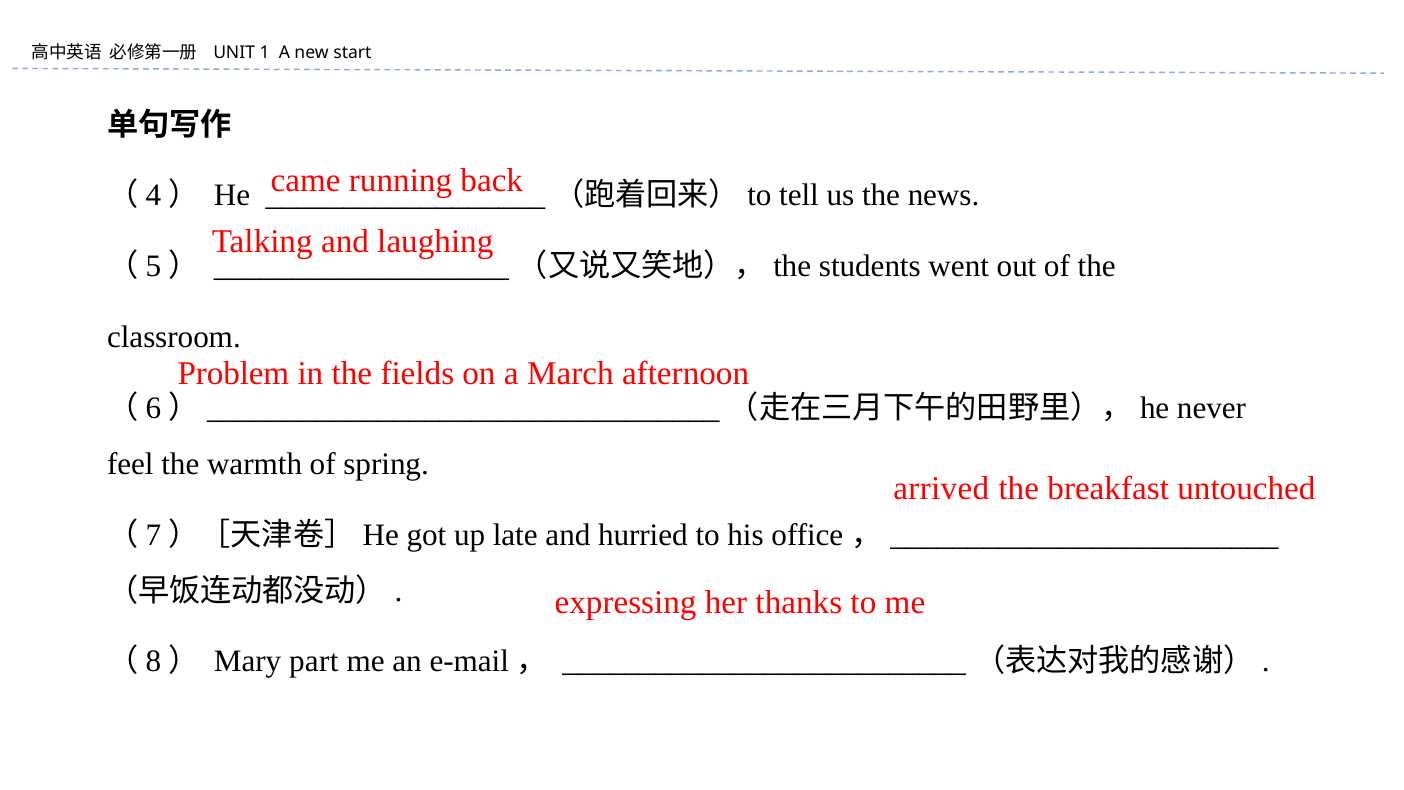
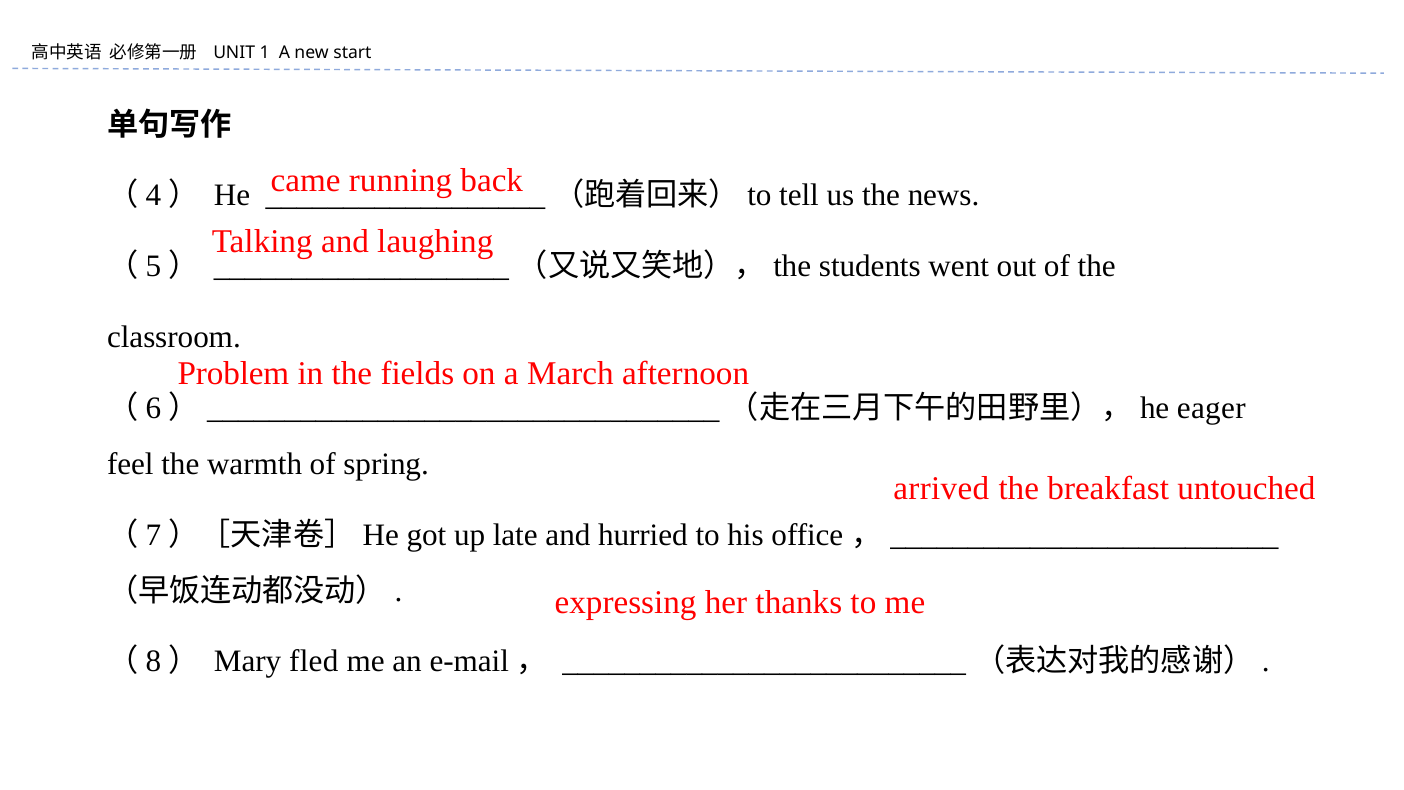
never: never -> eager
part: part -> fled
